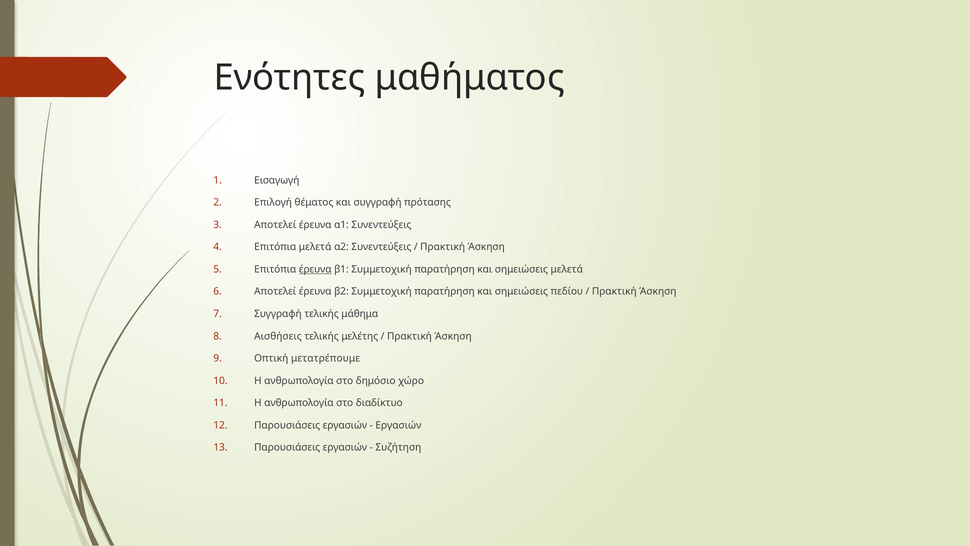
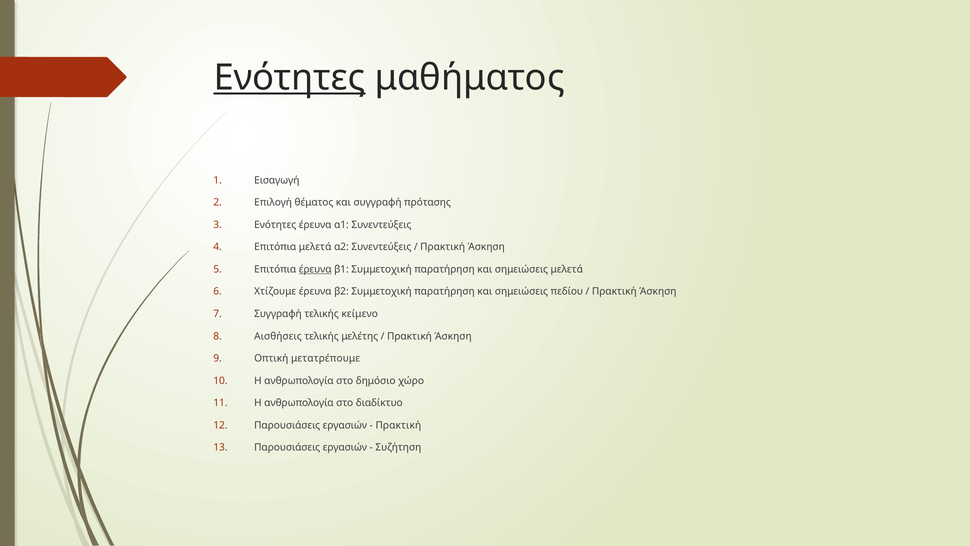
Ενότητες at (290, 78) underline: none -> present
Αποτελεί at (275, 225): Αποτελεί -> Ενότητες
Αποτελεί at (275, 291): Αποτελεί -> Χτίζουμε
μάθημα: μάθημα -> κείμενο
Εργασιών at (398, 425): Εργασιών -> Πρακτική
